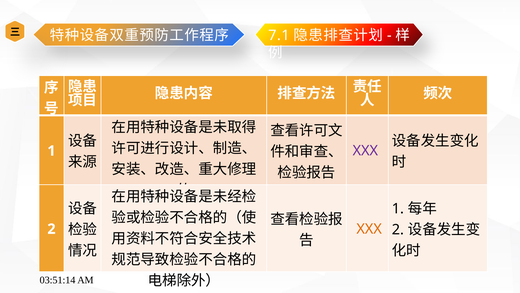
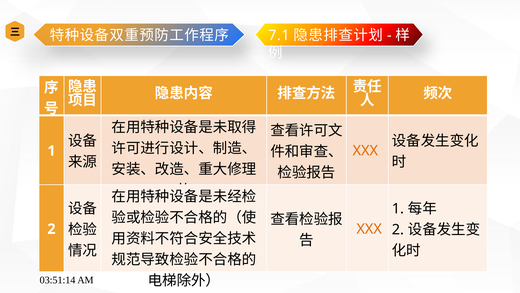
XXX at (365, 151) colour: purple -> orange
